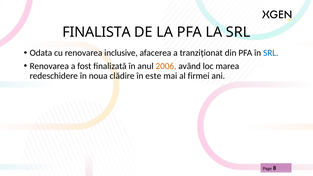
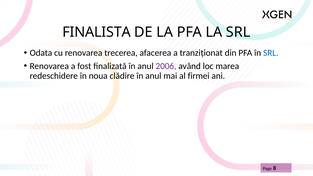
inclusive: inclusive -> trecerea
2006 colour: orange -> purple
clădire în este: este -> anul
